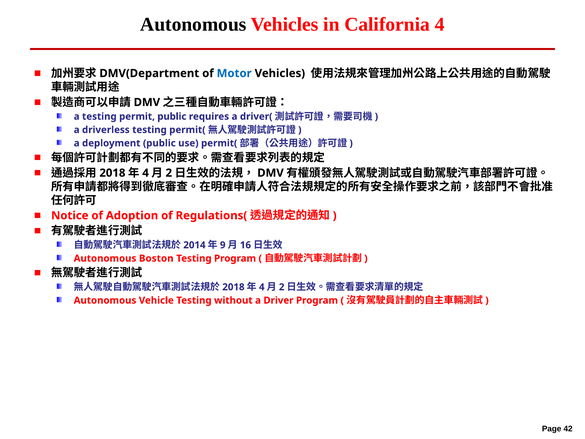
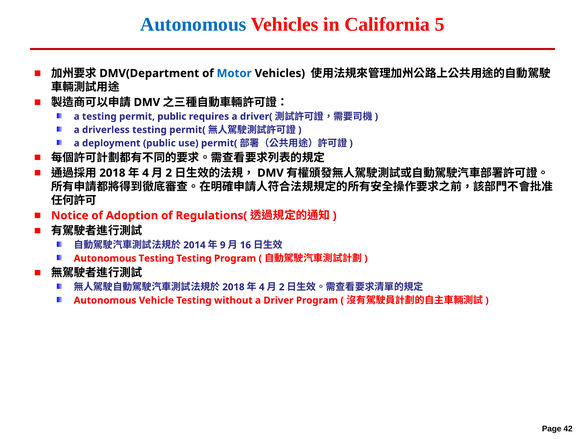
Autonomous at (193, 24) colour: black -> blue
California 4: 4 -> 5
Autonomous Boston: Boston -> Testing
